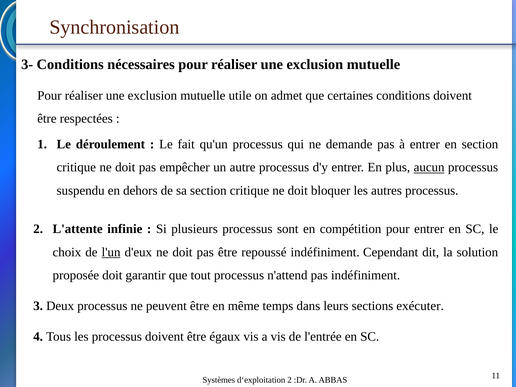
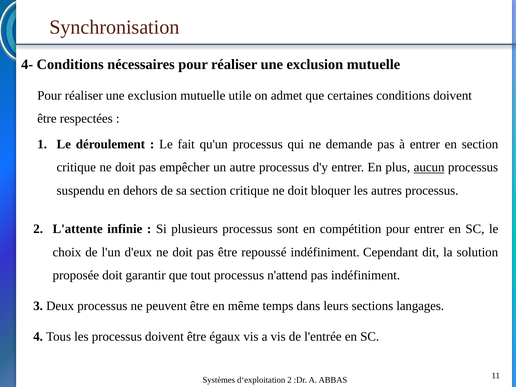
3-: 3- -> 4-
l'un underline: present -> none
exécuter: exécuter -> langages
